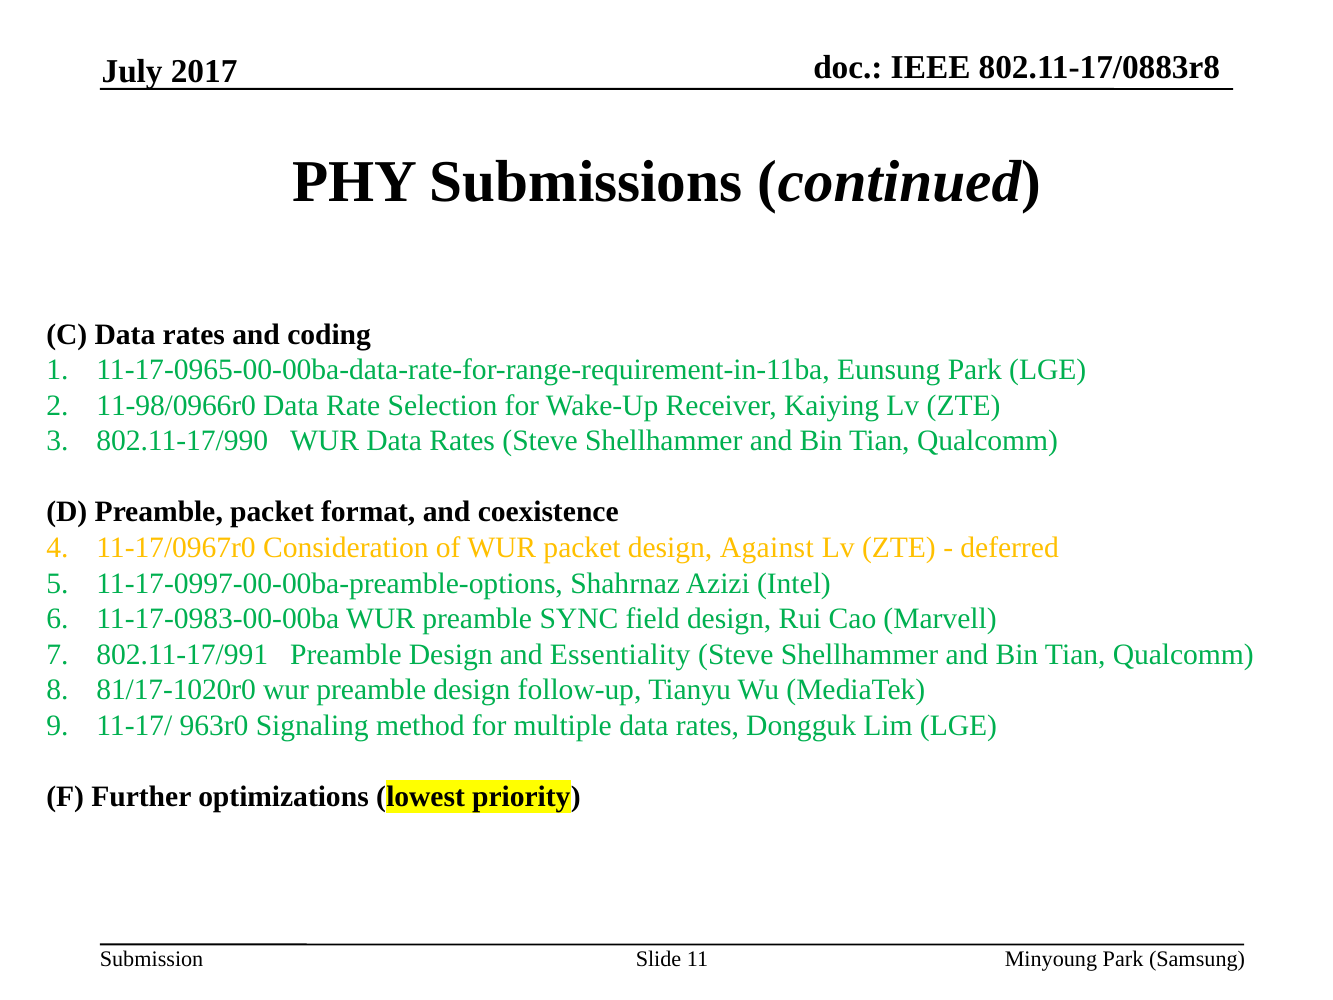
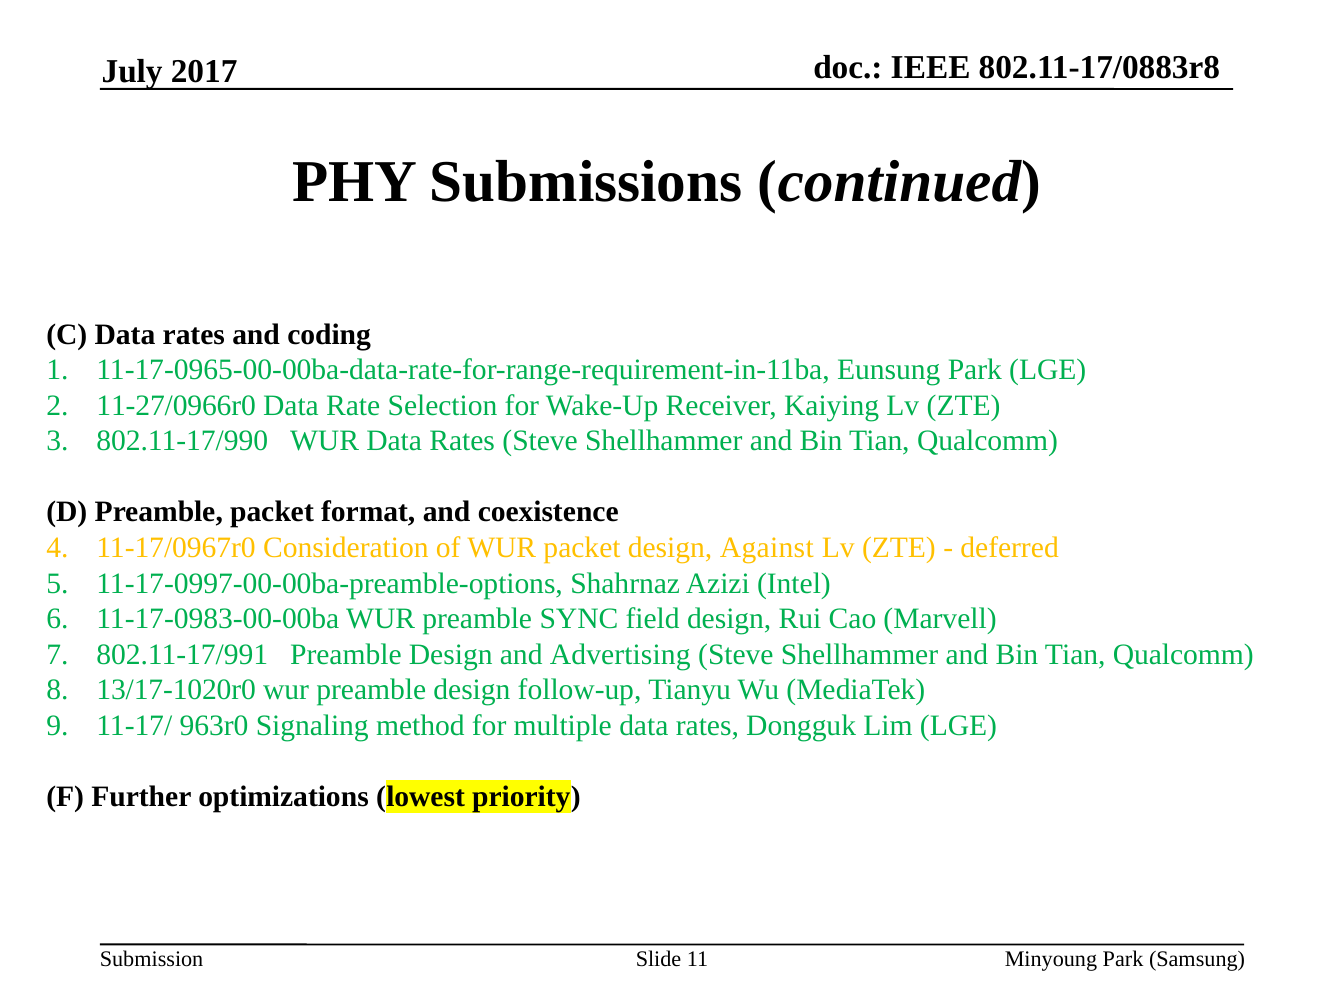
11-98/0966r0: 11-98/0966r0 -> 11-27/0966r0
Essentiality: Essentiality -> Advertising
81/17-1020r0: 81/17-1020r0 -> 13/17-1020r0
